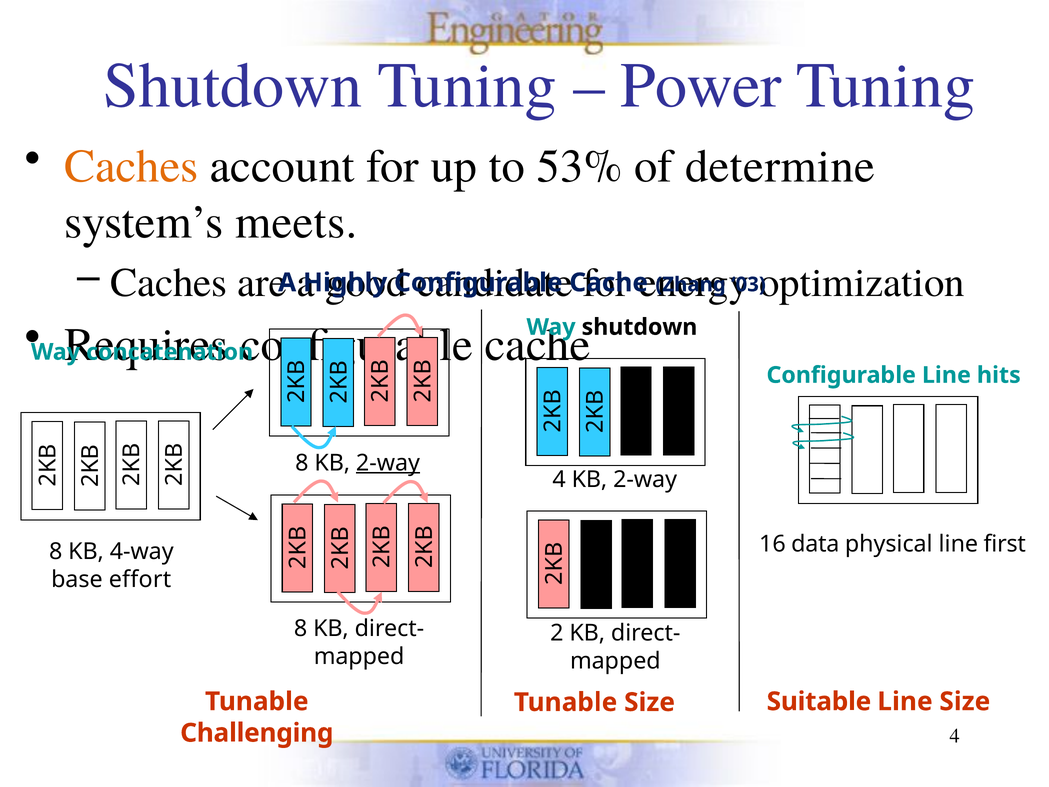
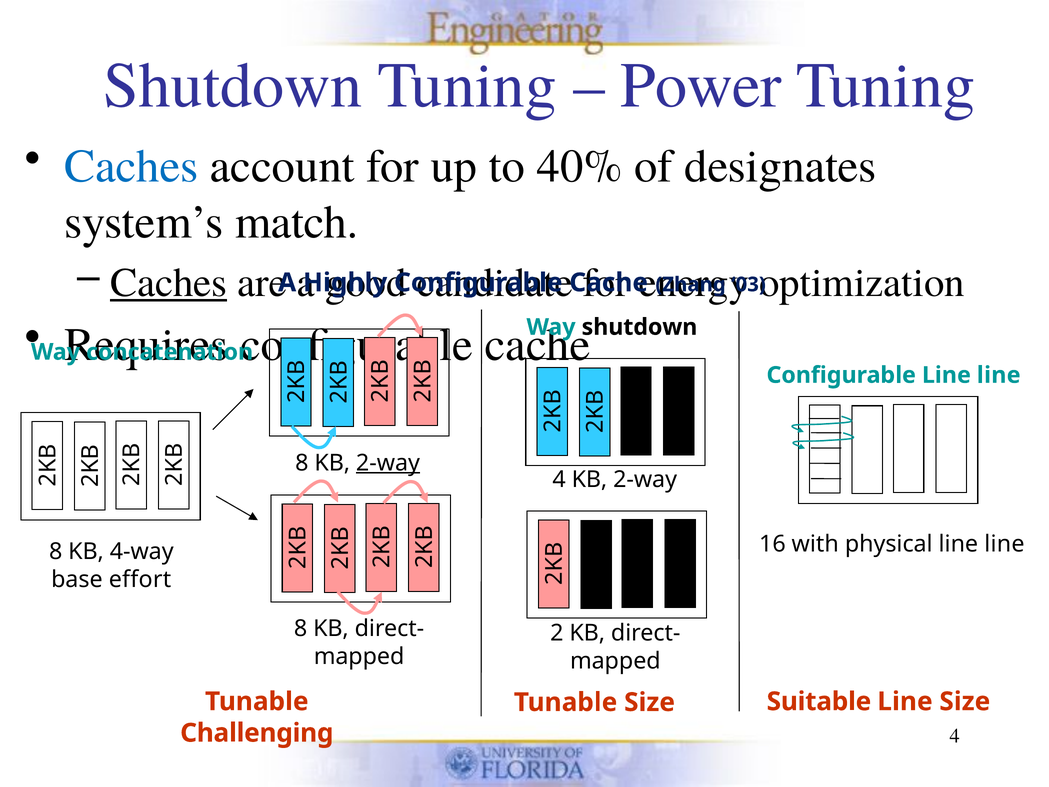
Caches at (131, 167) colour: orange -> blue
53%: 53% -> 40%
determine: determine -> designates
meets: meets -> match
Caches at (169, 283) underline: none -> present
Configurable Line hits: hits -> line
data: data -> with
physical line first: first -> line
